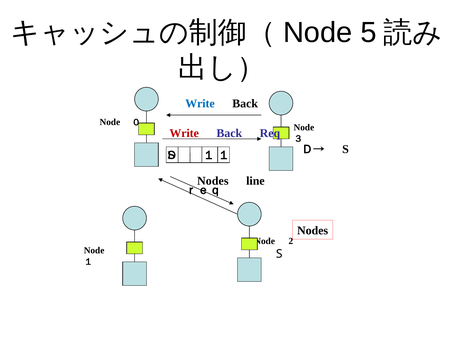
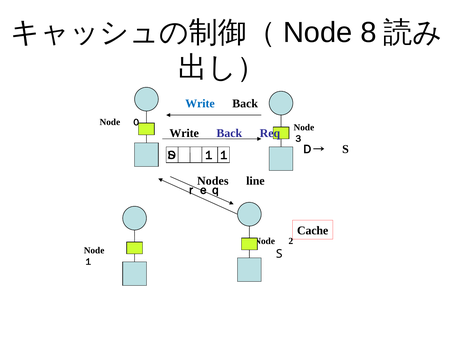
5: 5 -> 8
Write at (184, 133) colour: red -> black
Nodes at (313, 230): Nodes -> Cache
